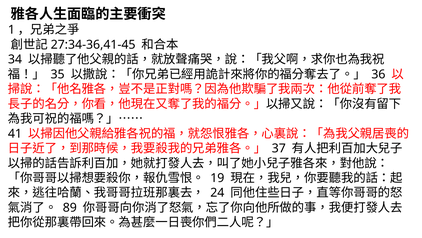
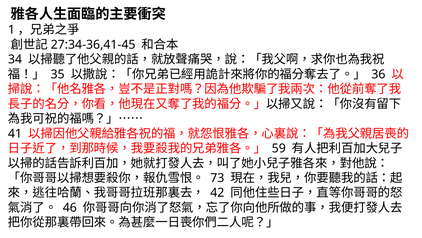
37: 37 -> 59
19: 19 -> 73
24: 24 -> 42
89: 89 -> 46
